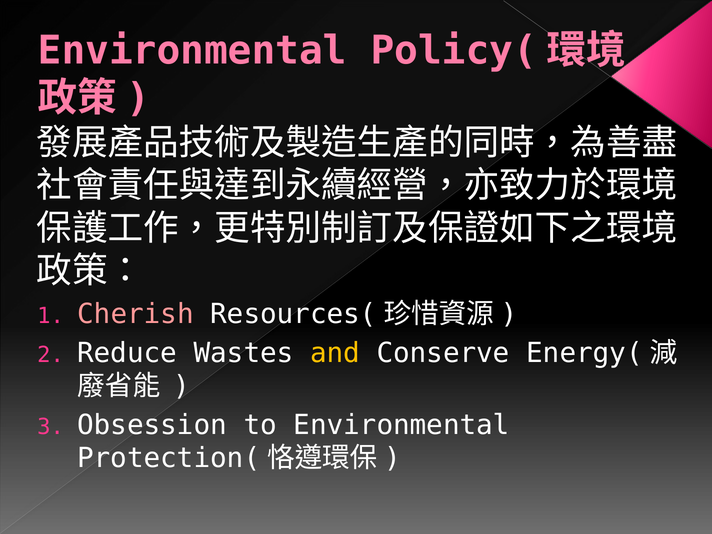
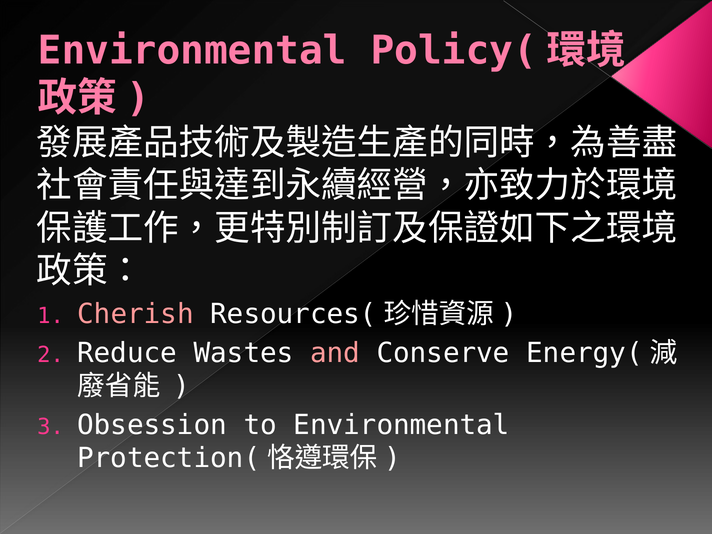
and colour: yellow -> pink
